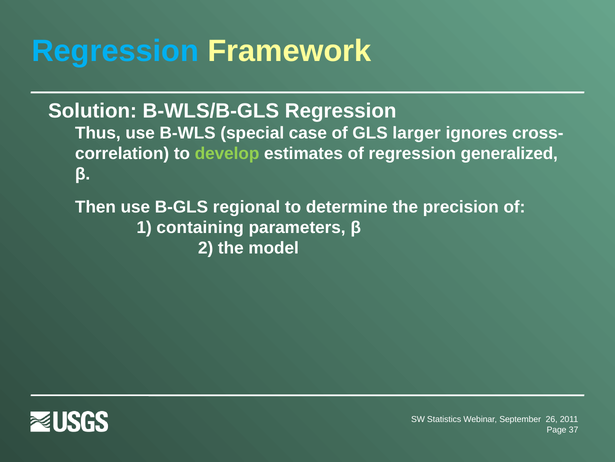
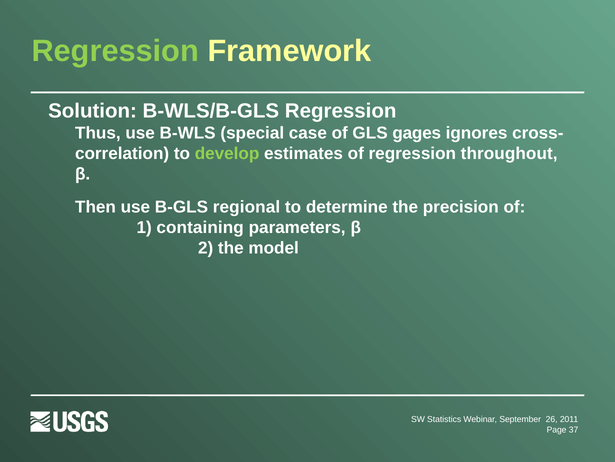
Regression at (115, 51) colour: light blue -> light green
larger: larger -> gages
generalized: generalized -> throughout
